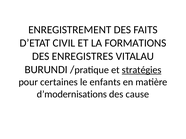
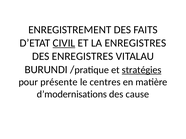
CIVIL underline: none -> present
LA FORMATIONS: FORMATIONS -> ENREGISTRES
certaines: certaines -> présente
enfants: enfants -> centres
